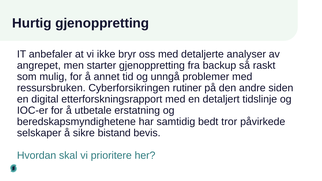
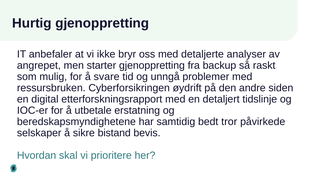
annet: annet -> svare
rutiner: rutiner -> øydrift
